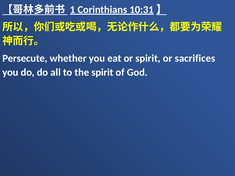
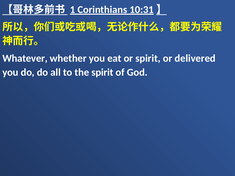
Persecute: Persecute -> Whatever
sacrifices: sacrifices -> delivered
